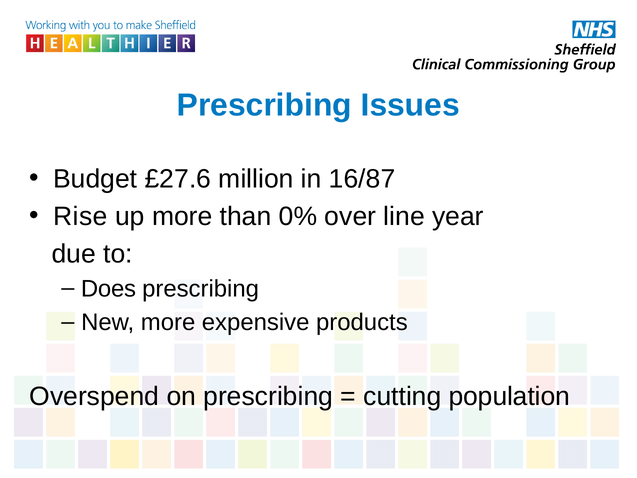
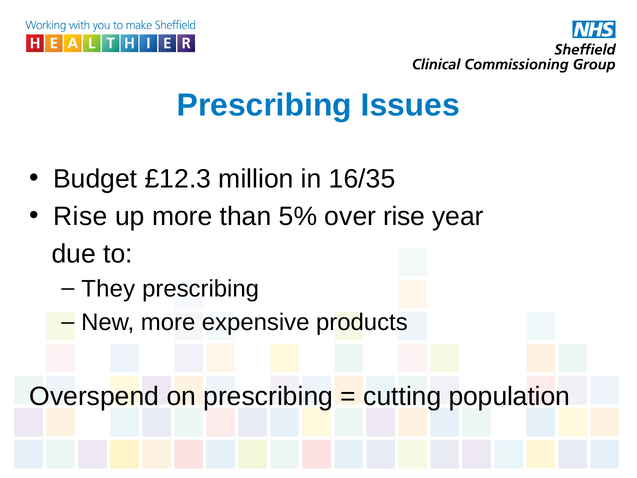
£27.6: £27.6 -> £12.3
16/87: 16/87 -> 16/35
0%: 0% -> 5%
over line: line -> rise
Does: Does -> They
